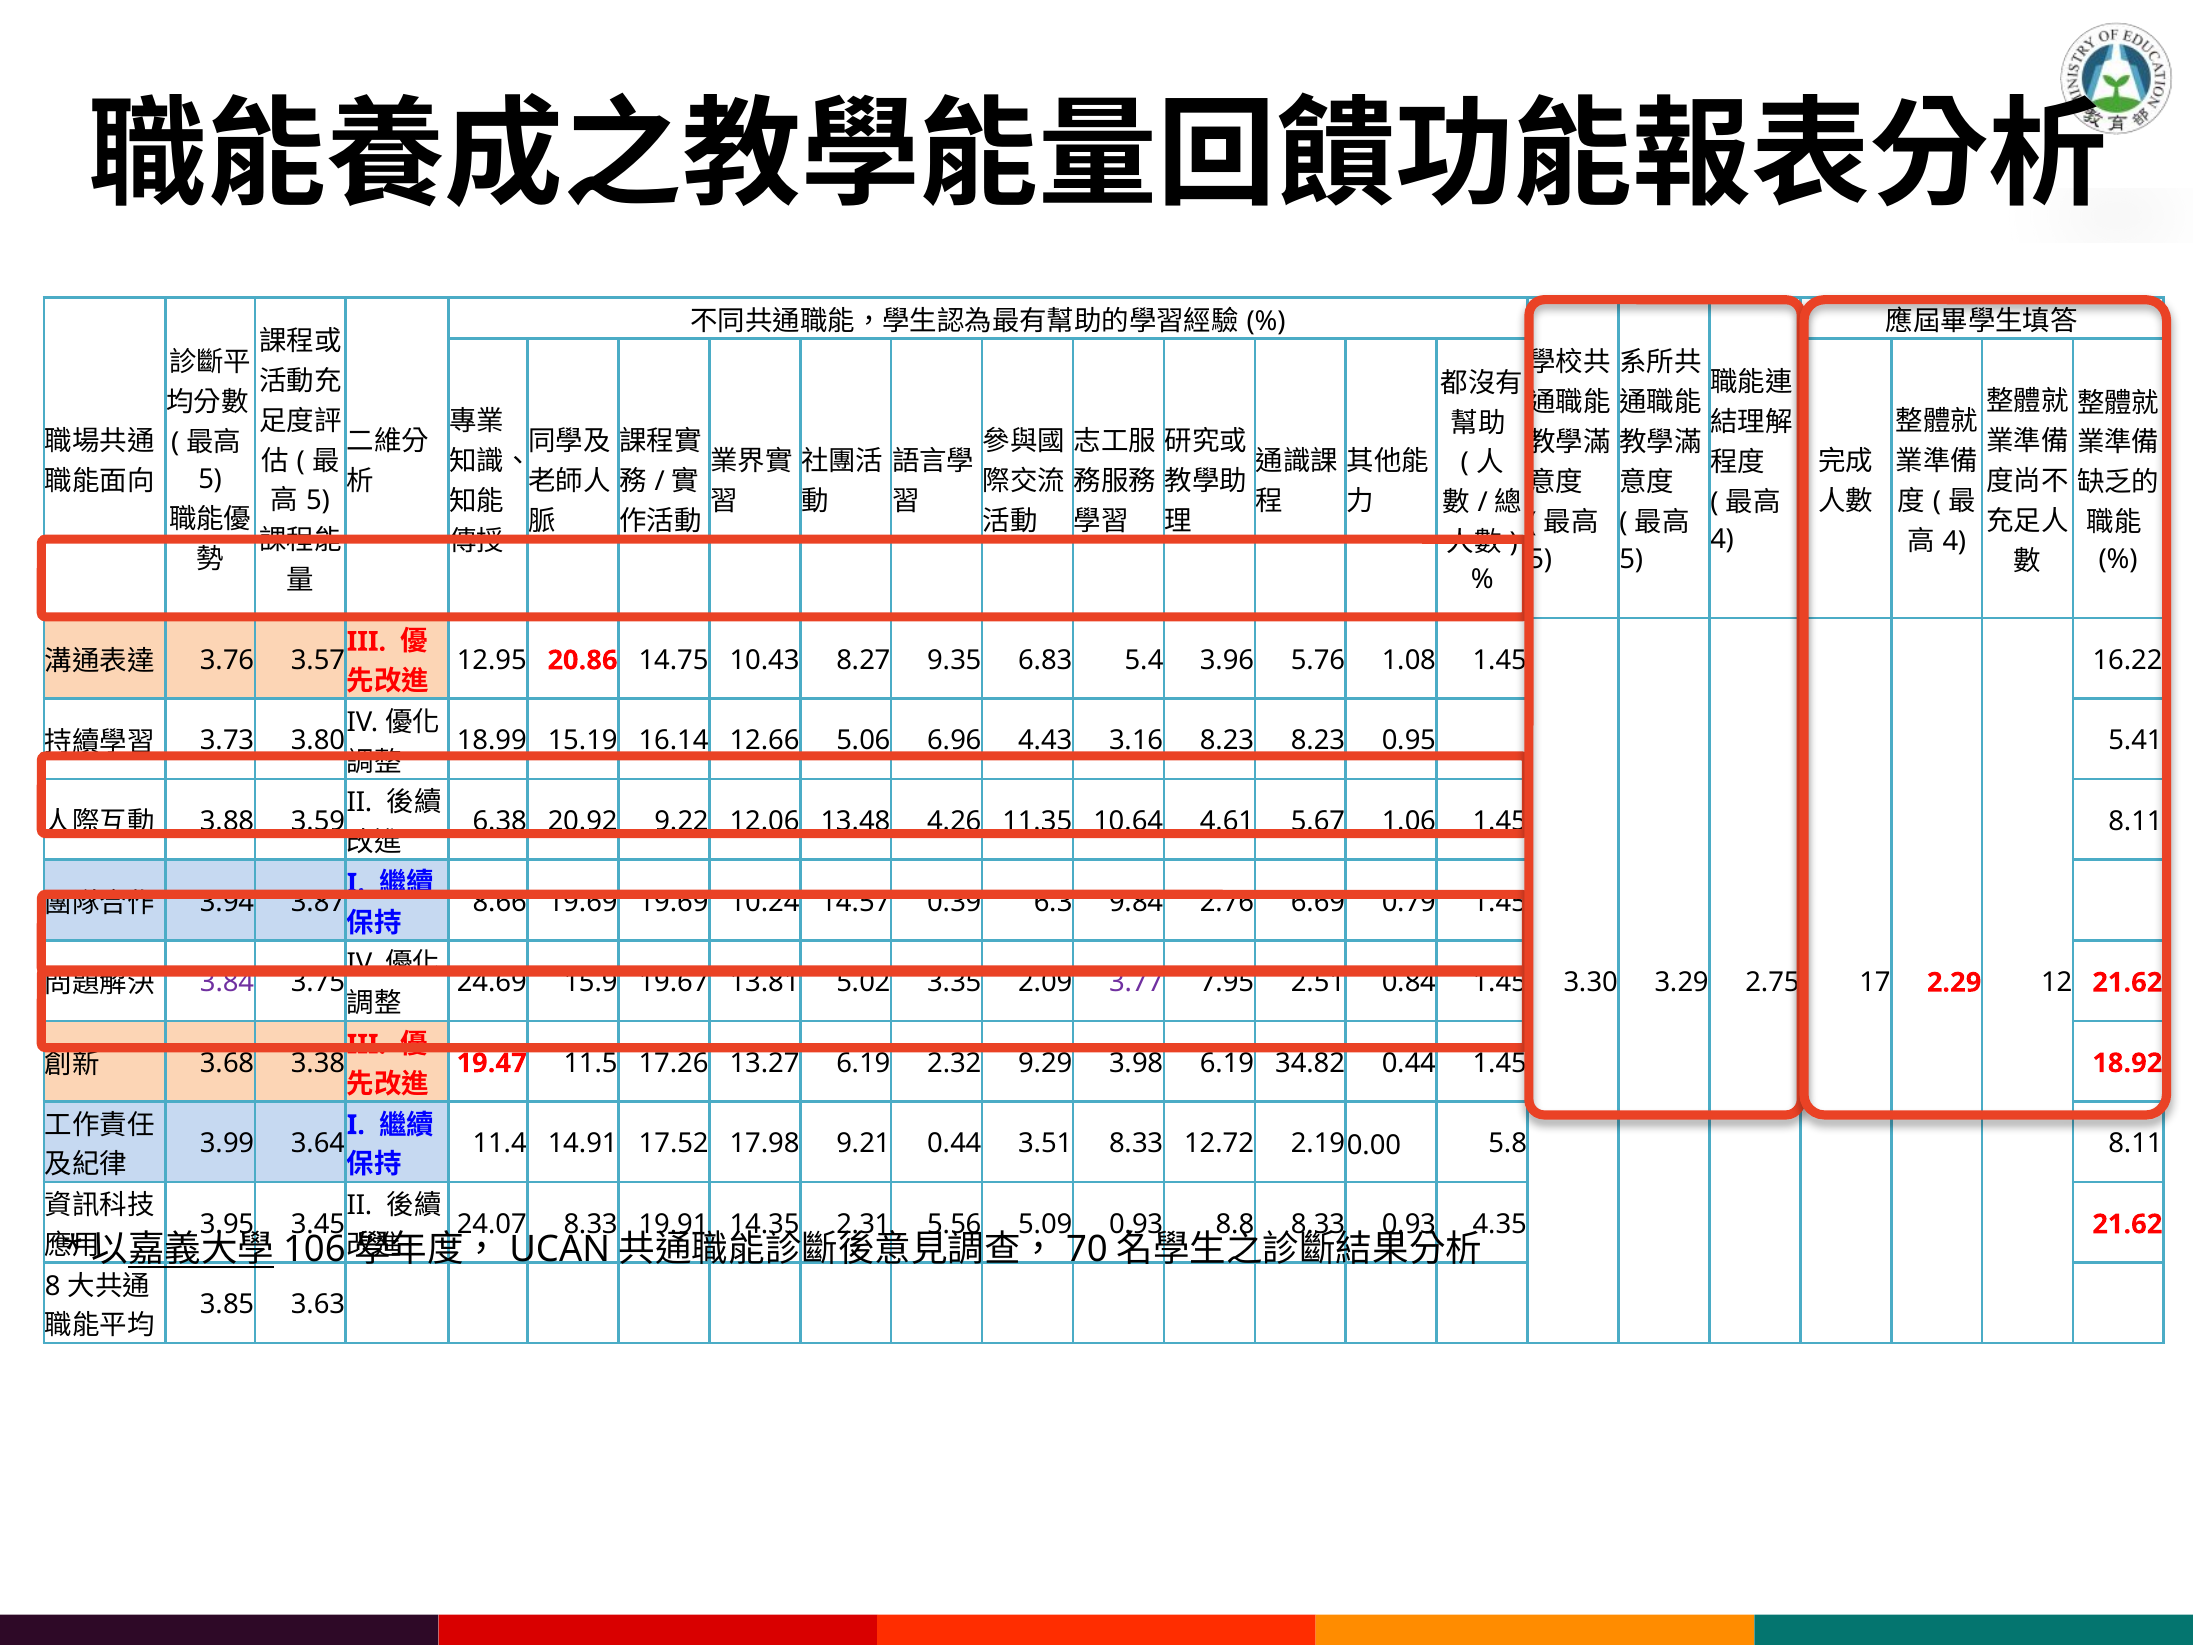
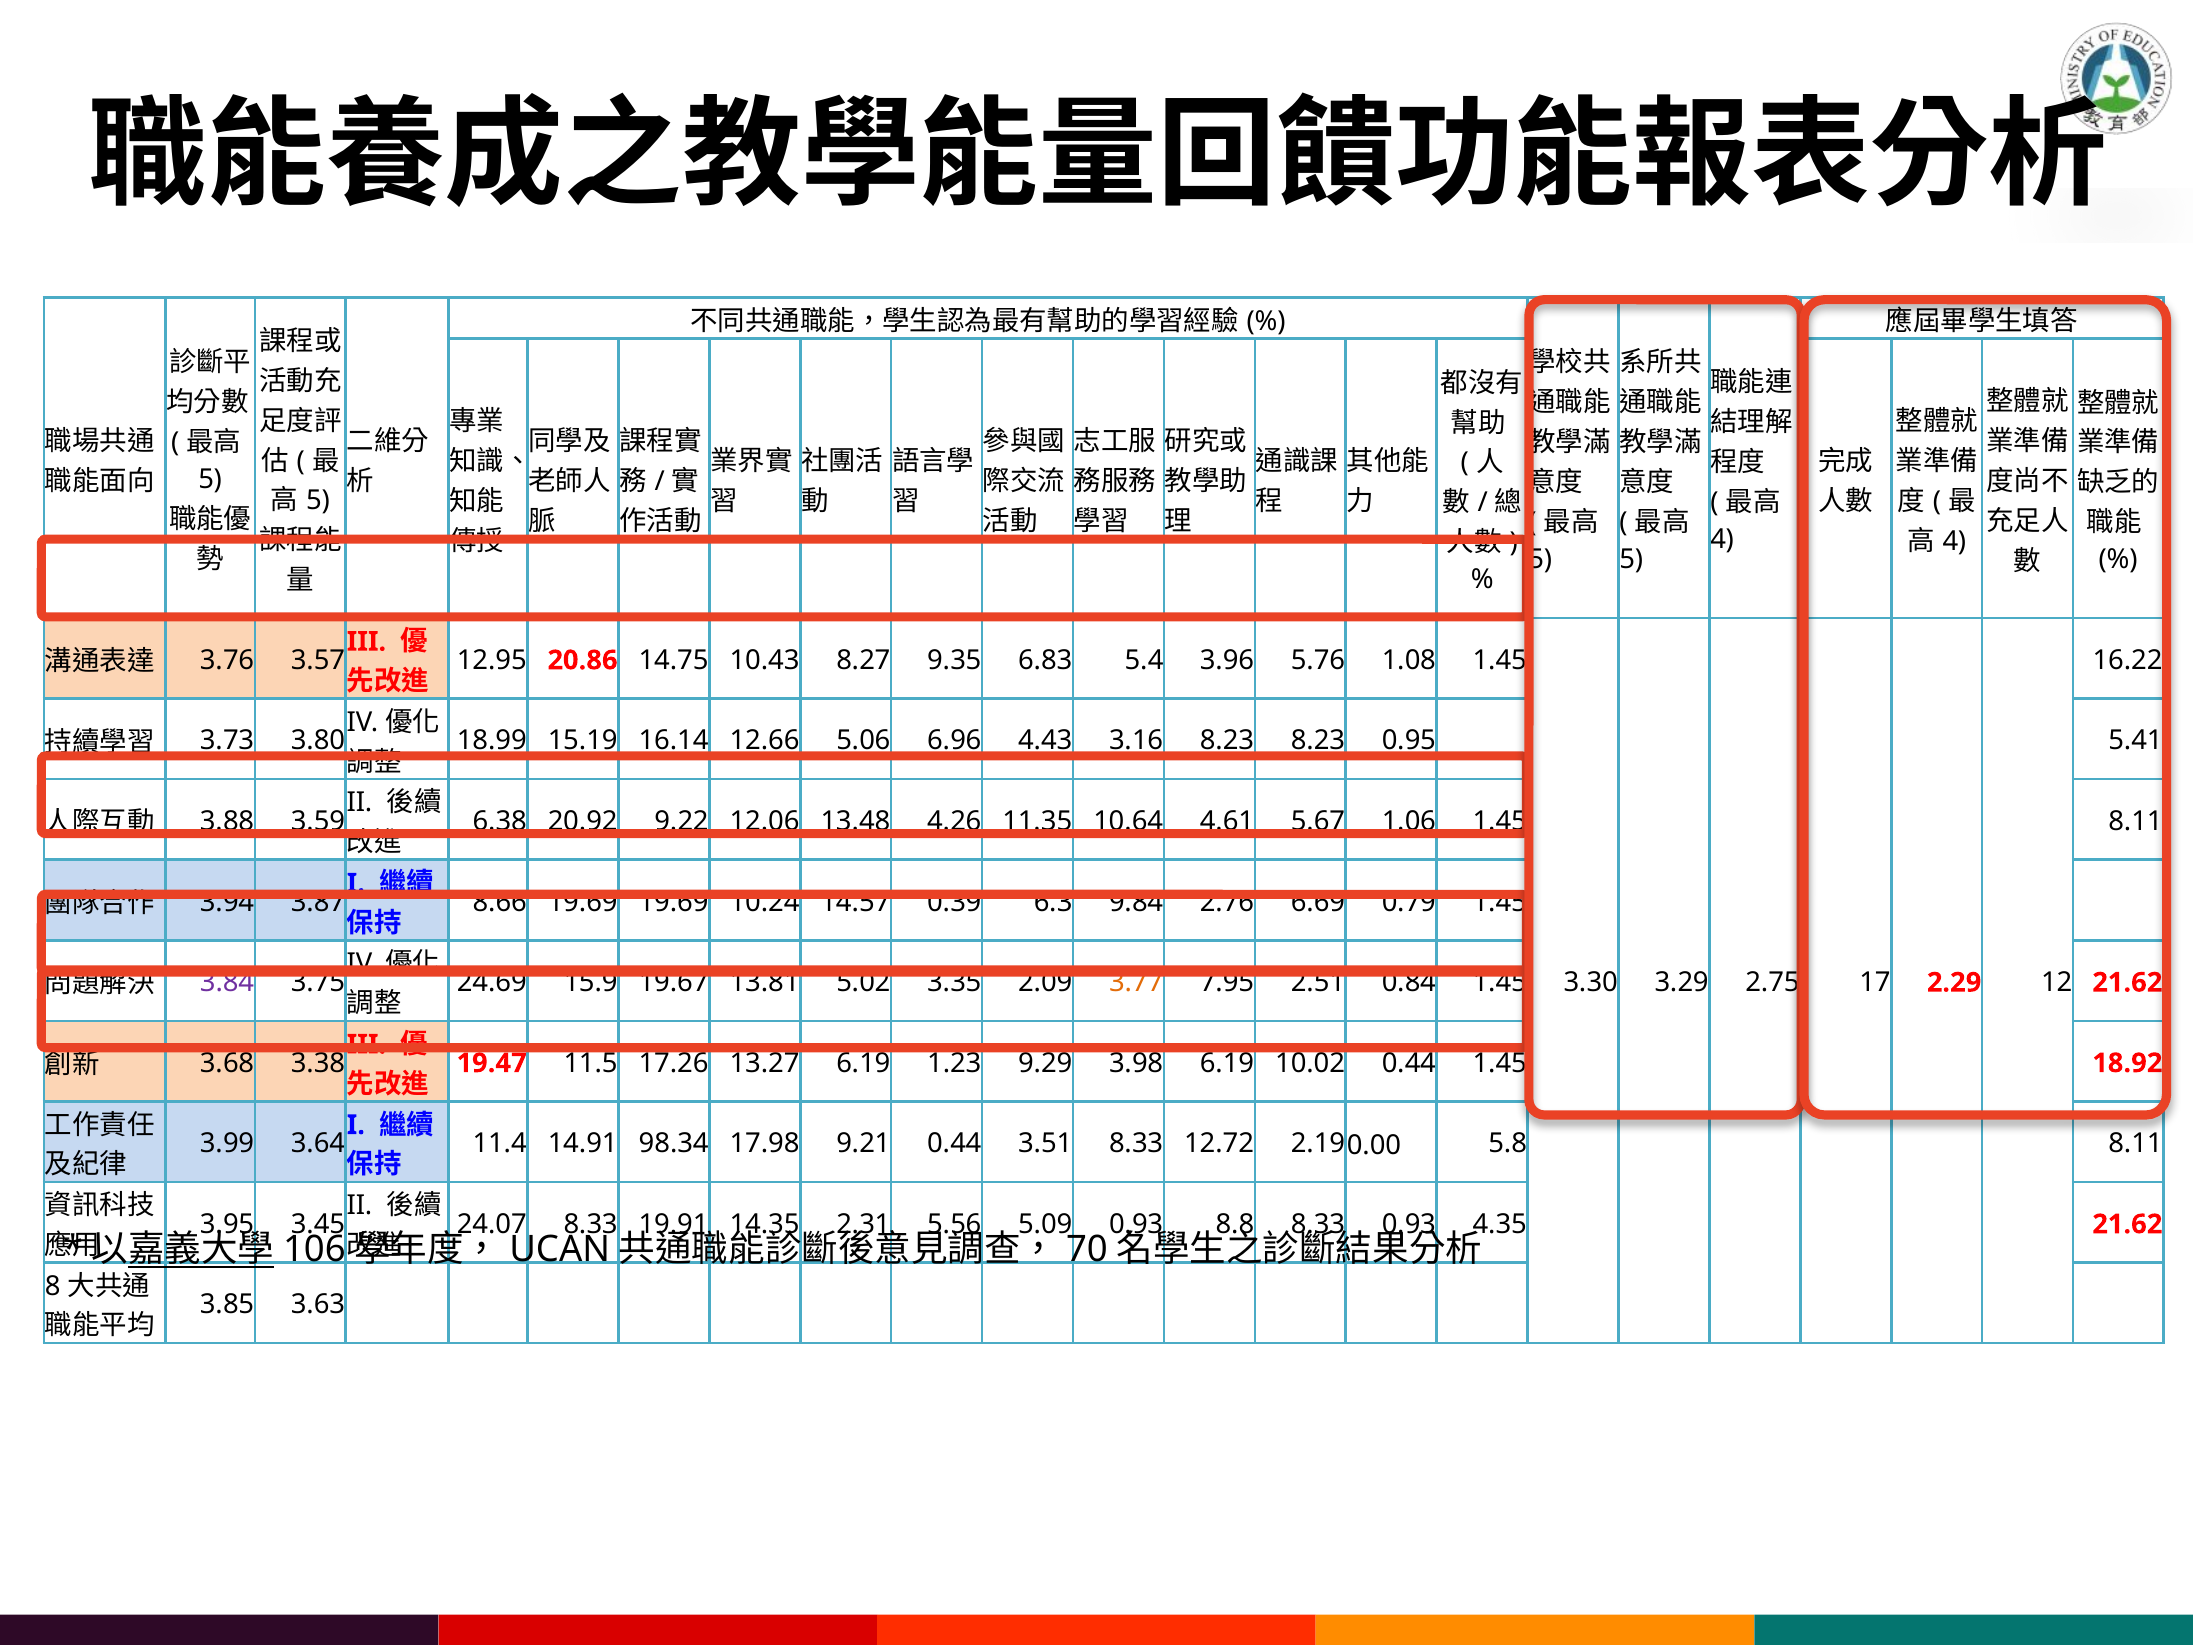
3.77 colour: purple -> orange
2.32: 2.32 -> 1.23
34.82: 34.82 -> 10.02
17.52: 17.52 -> 98.34
